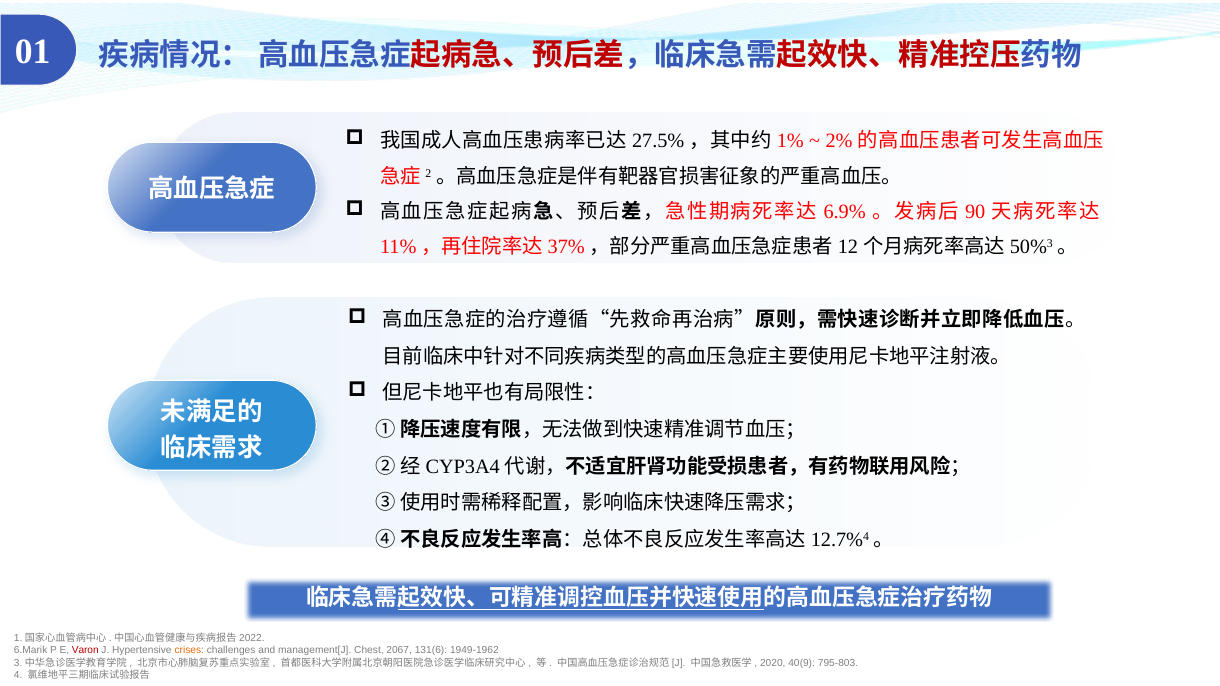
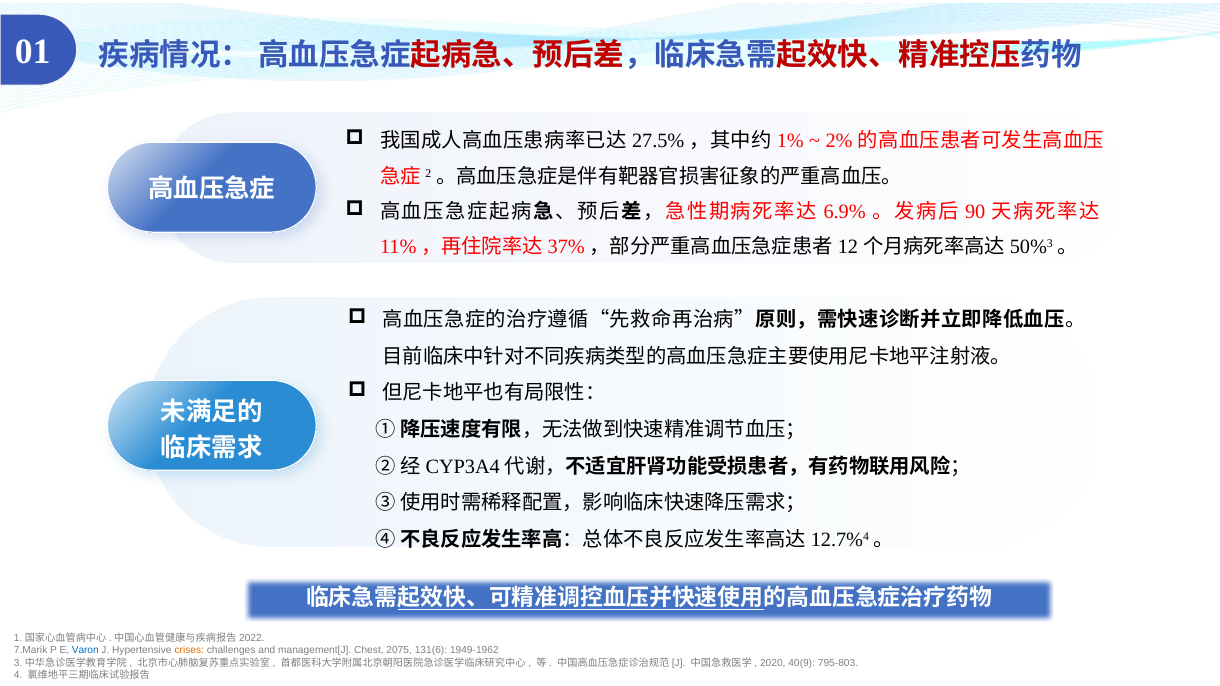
6.Marik: 6.Marik -> 7.Marik
Varon colour: red -> blue
2067: 2067 -> 2075
